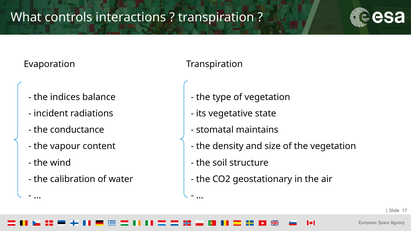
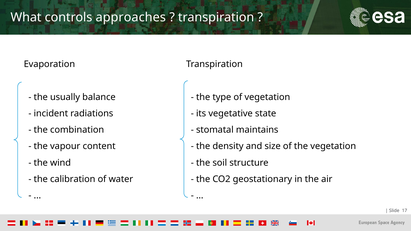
interactions: interactions -> approaches
indices: indices -> usually
conductance: conductance -> combination
